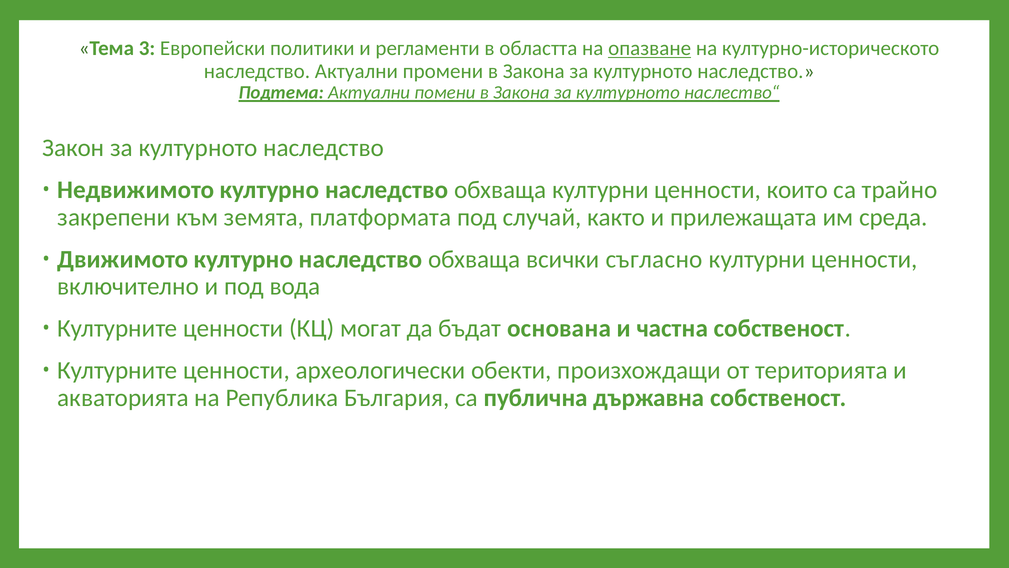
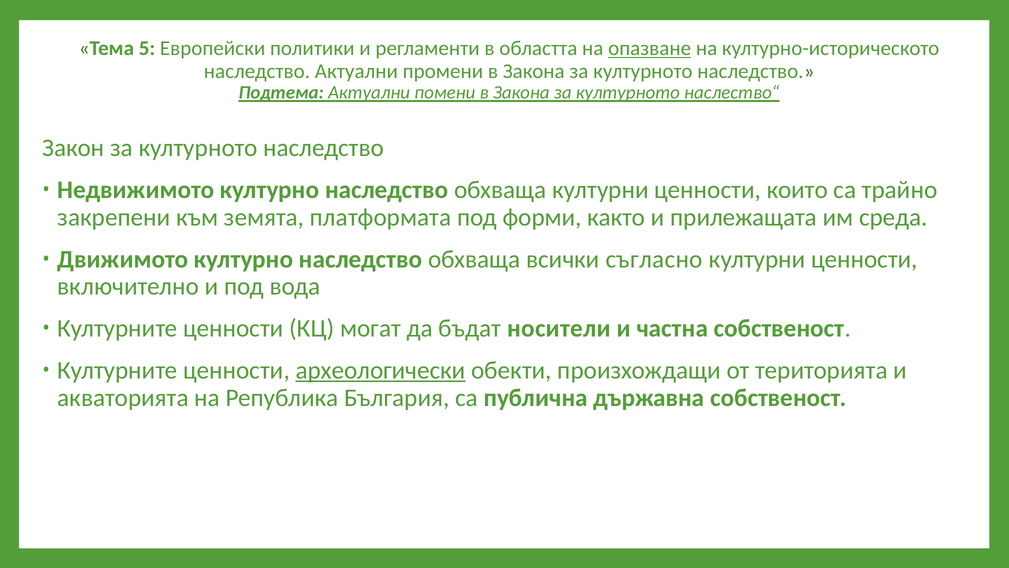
3: 3 -> 5
случай: случай -> форми
основана: основана -> носители
археологически underline: none -> present
